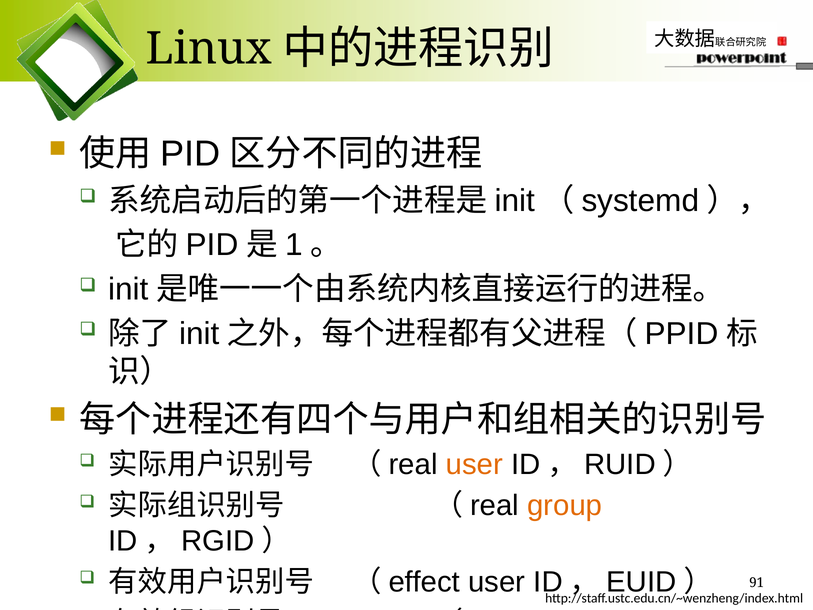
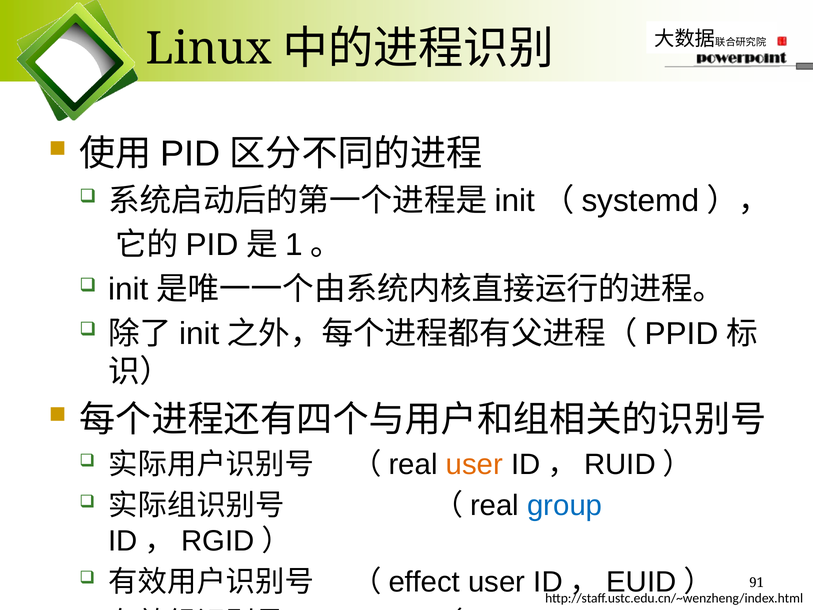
group at (565, 505) colour: orange -> blue
